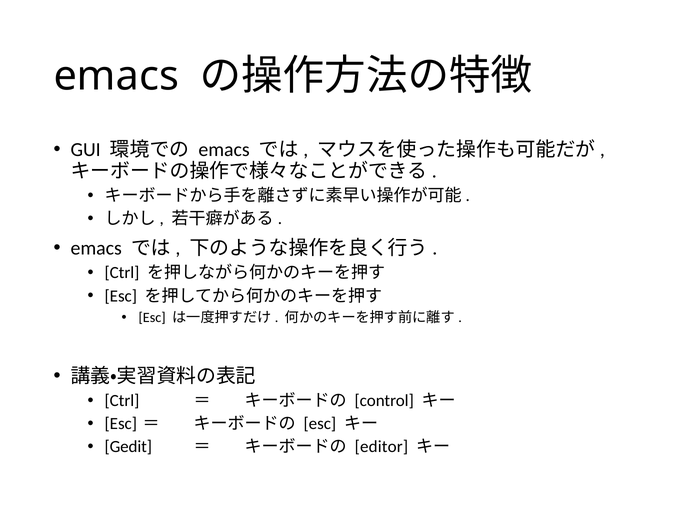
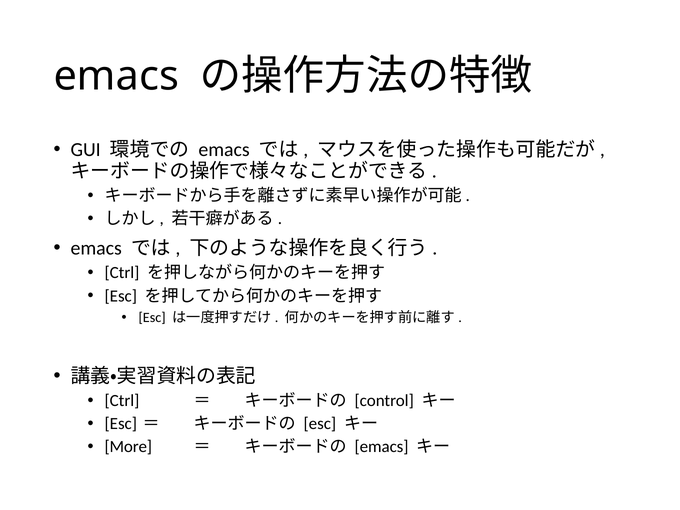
Gedit: Gedit -> More
editor at (381, 447): editor -> emacs
